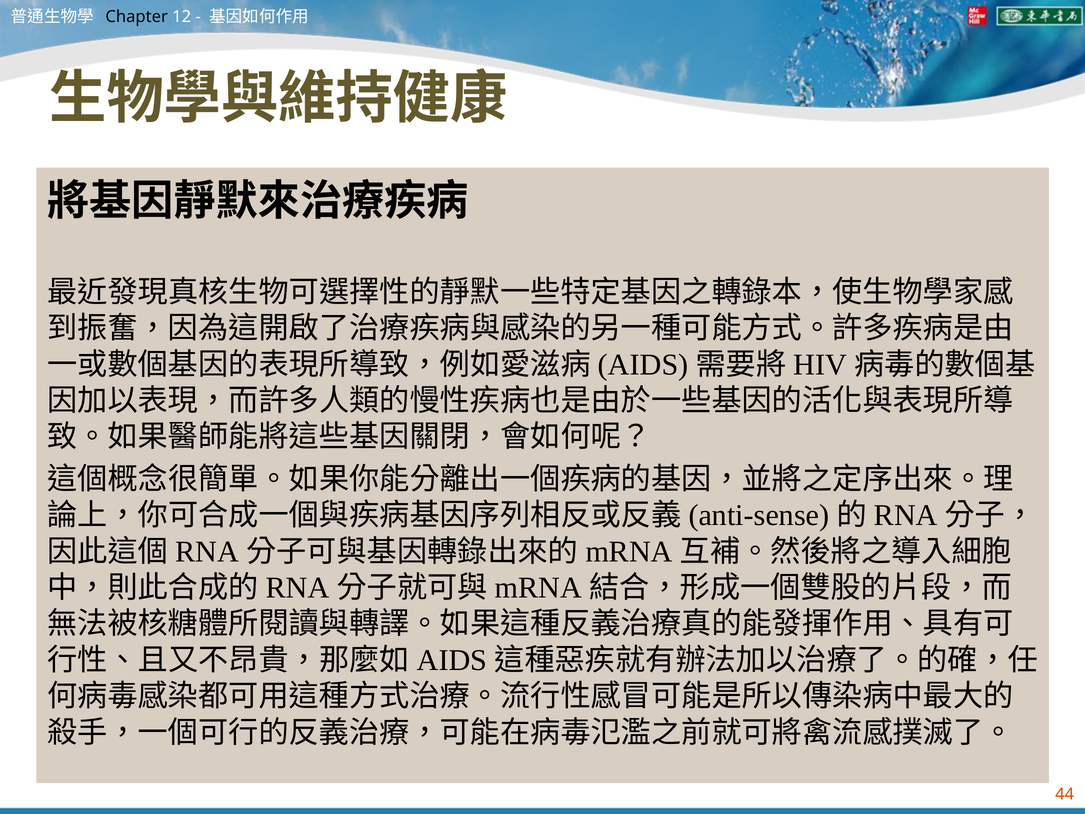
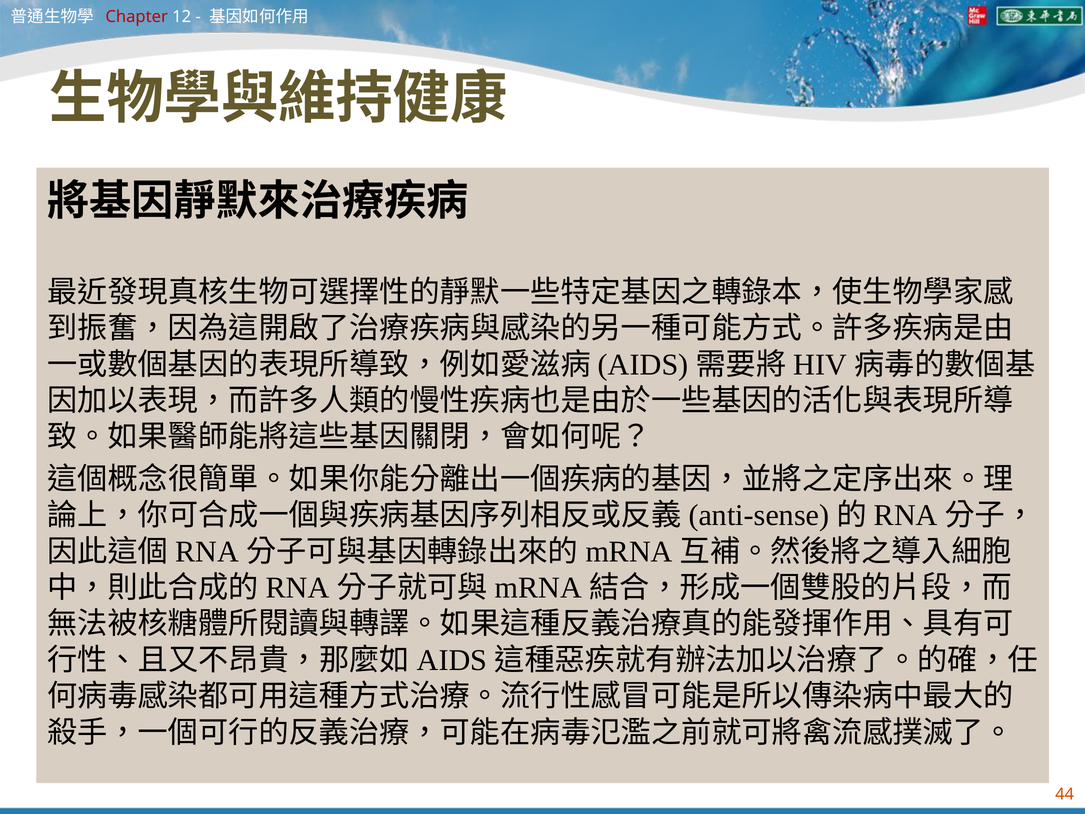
Chapter colour: black -> red
